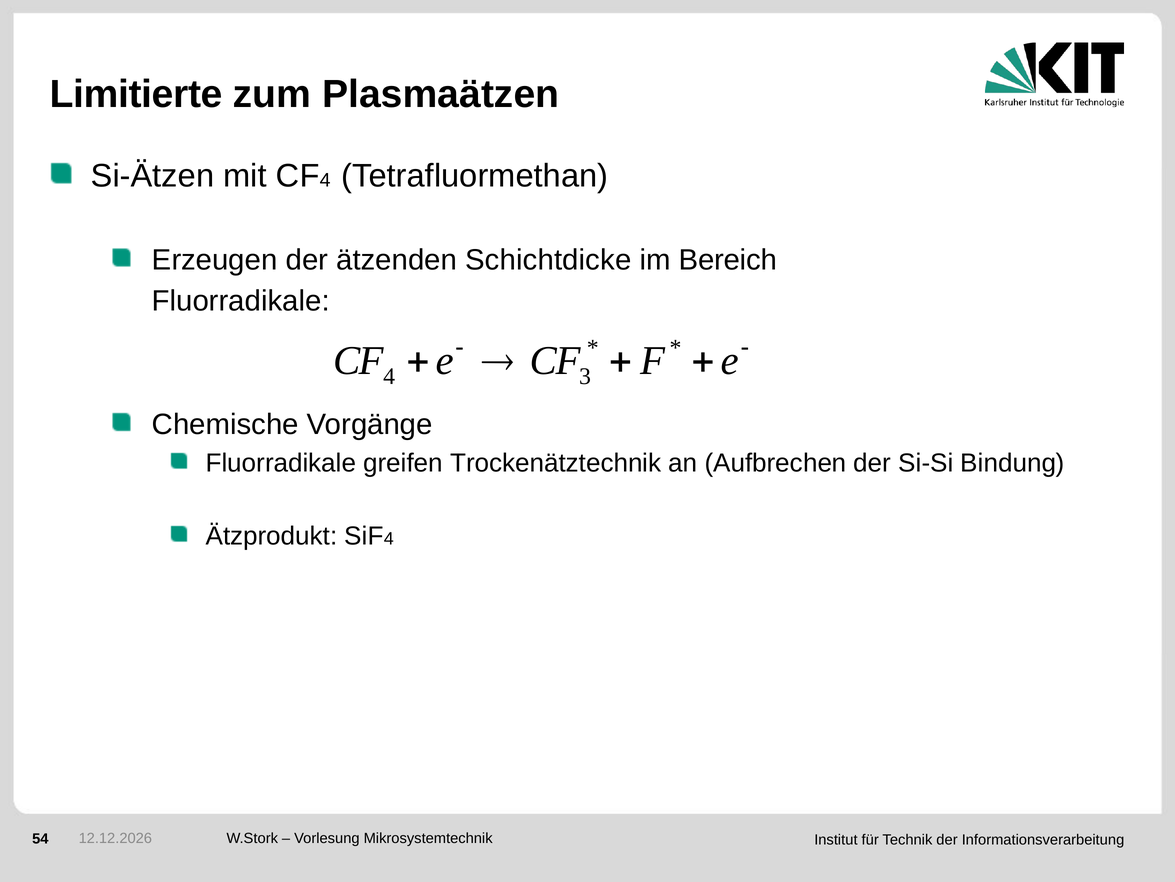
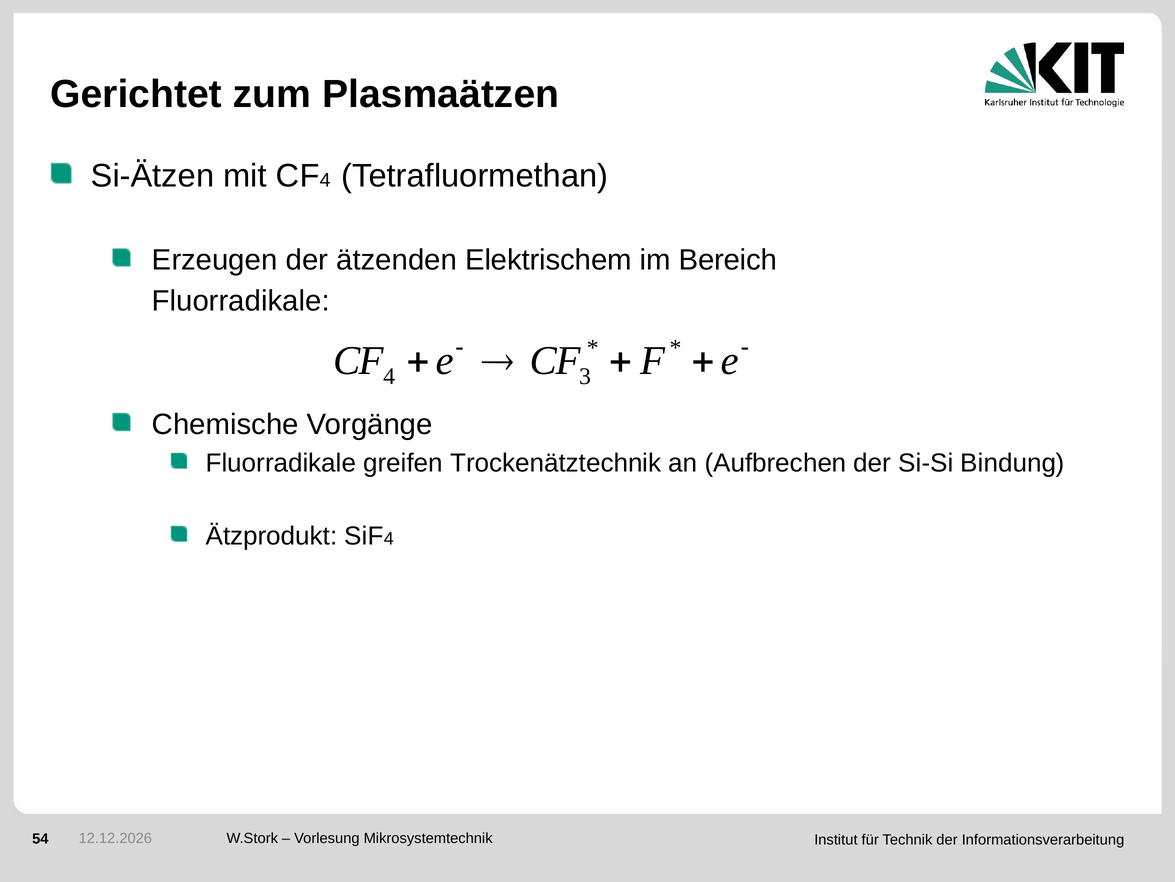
Limitierte: Limitierte -> Gerichtet
Schichtdicke: Schichtdicke -> Elektrischem
